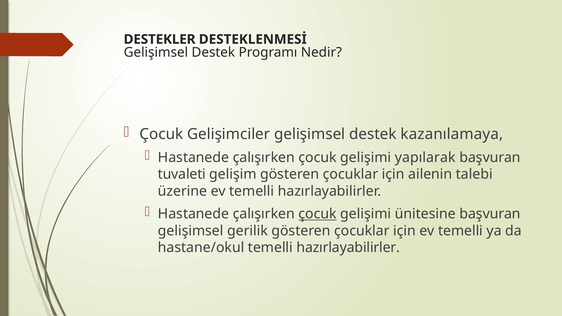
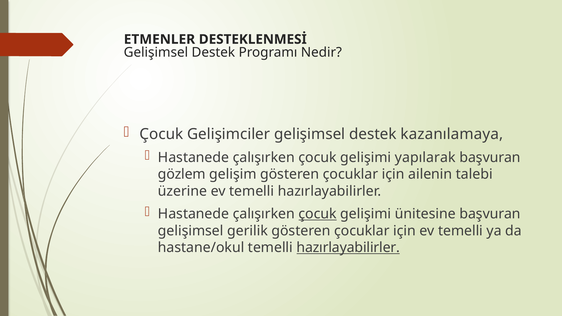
DESTEKLER: DESTEKLER -> ETMENLER
tuvaleti: tuvaleti -> gözlem
hazırlayabilirler at (348, 248) underline: none -> present
